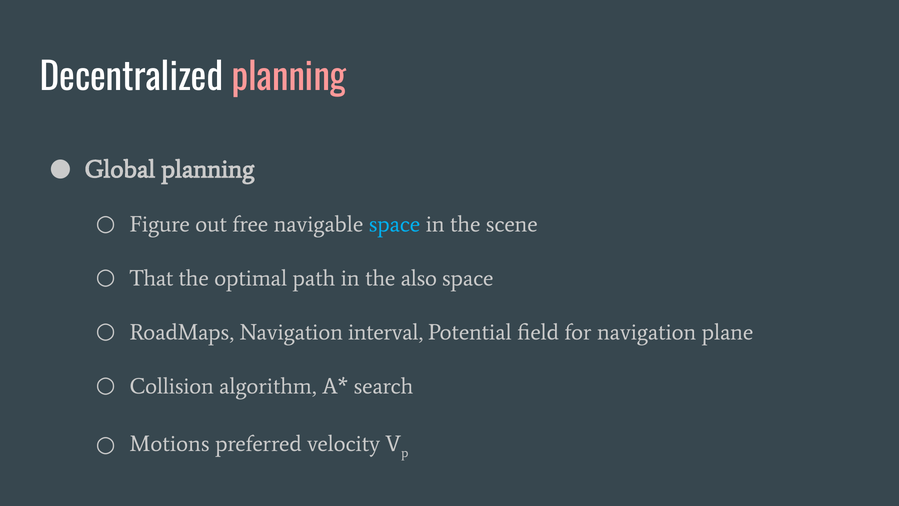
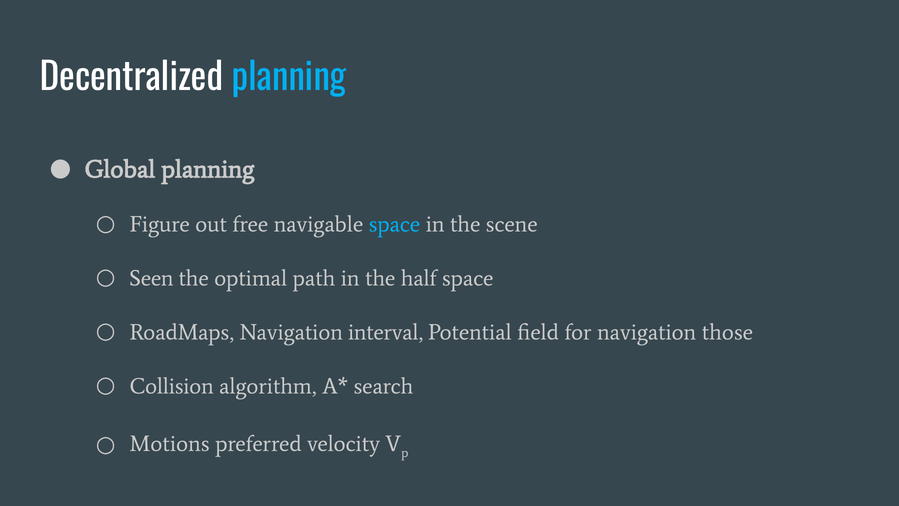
planning at (289, 78) colour: pink -> light blue
That: That -> Seen
also: also -> half
plane: plane -> those
